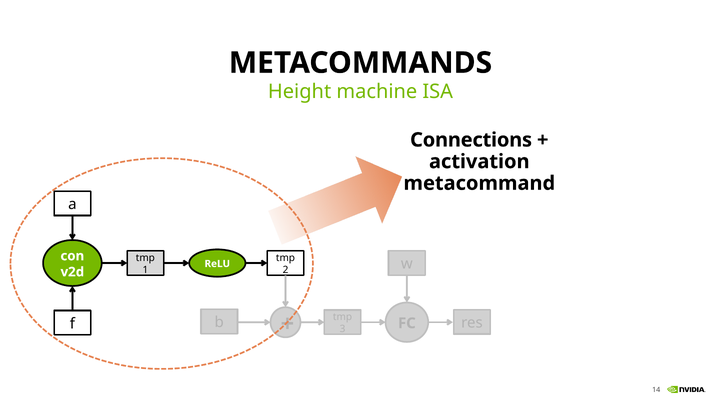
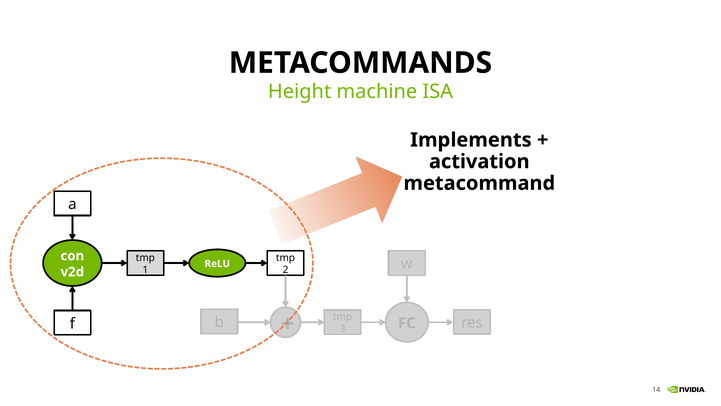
Connections: Connections -> Implements
